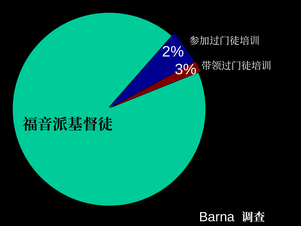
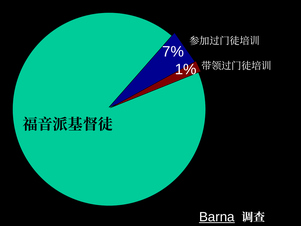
2%: 2% -> 7%
3%: 3% -> 1%
Barna underline: none -> present
